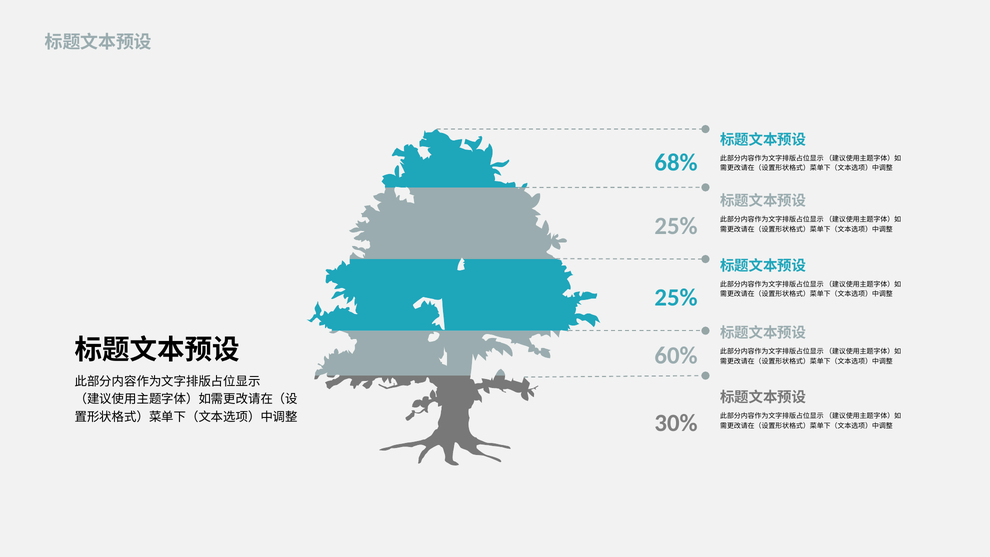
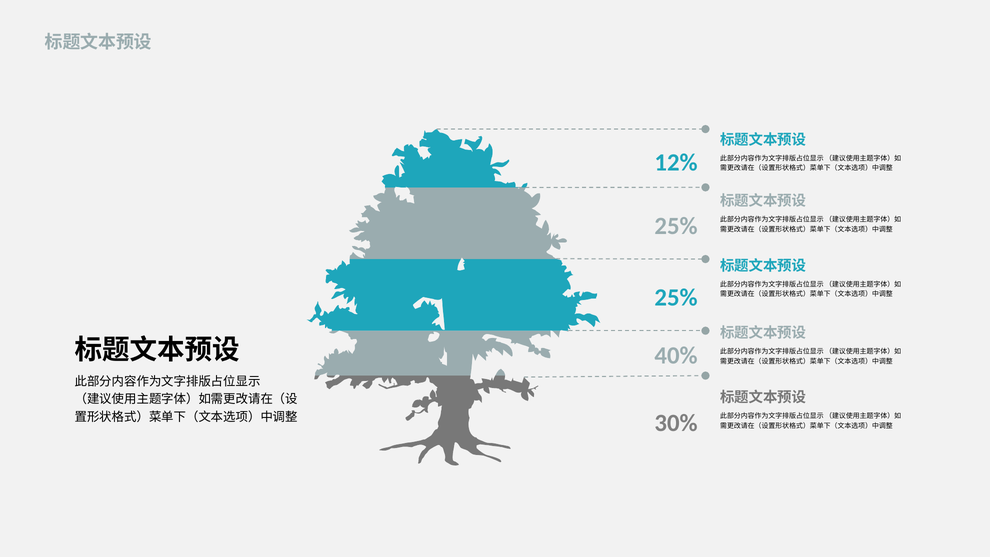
68%: 68% -> 12%
60%: 60% -> 40%
